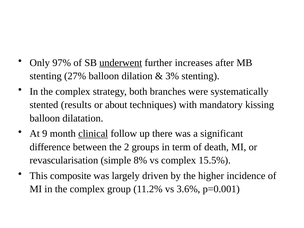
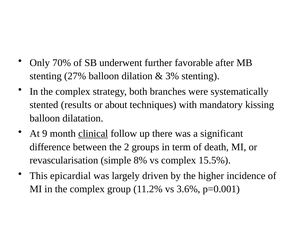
97%: 97% -> 70%
underwent underline: present -> none
increases: increases -> favorable
composite: composite -> epicardial
